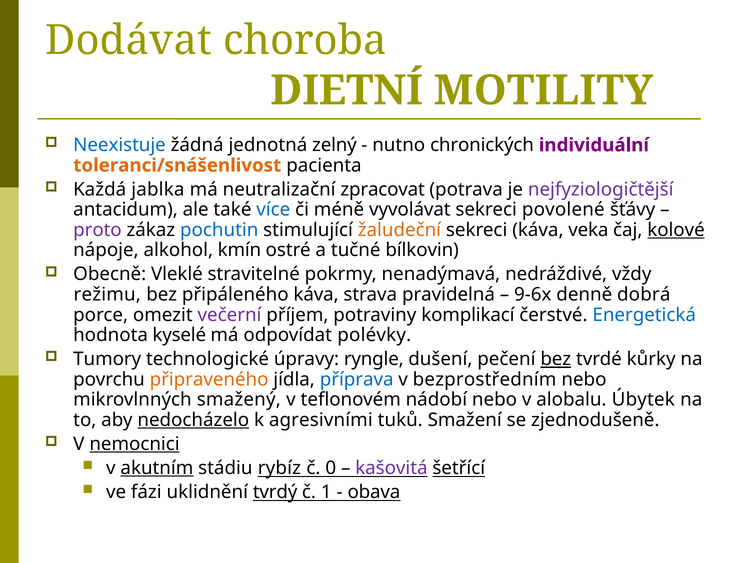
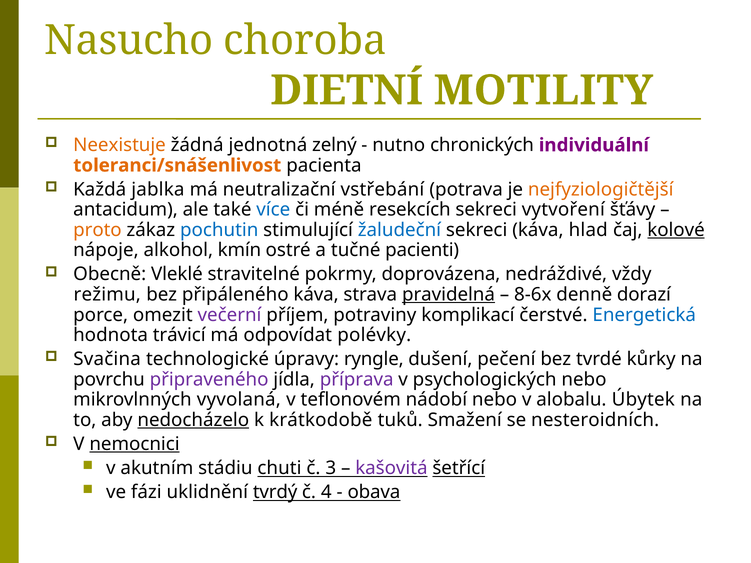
Dodávat: Dodávat -> Nasucho
Neexistuje colour: blue -> orange
zpracovat: zpracovat -> vstřebání
nejfyziologičtější colour: purple -> orange
vyvolávat: vyvolávat -> resekcích
povolené: povolené -> vytvoření
proto colour: purple -> orange
žaludeční colour: orange -> blue
veka: veka -> hlad
bílkovin: bílkovin -> pacienti
nenadýmavá: nenadýmavá -> doprovázena
pravidelná underline: none -> present
9-6x: 9-6x -> 8-6x
dobrá: dobrá -> dorazí
kyselé: kyselé -> trávicí
Tumory: Tumory -> Svačina
bez at (556, 359) underline: present -> none
připraveného colour: orange -> purple
příprava colour: blue -> purple
bezprostředním: bezprostředním -> psychologických
smažený: smažený -> vyvolaná
agresivními: agresivními -> krátkodobě
zjednodušeně: zjednodušeně -> nesteroidních
akutním underline: present -> none
rybíz: rybíz -> chuti
0: 0 -> 3
1: 1 -> 4
